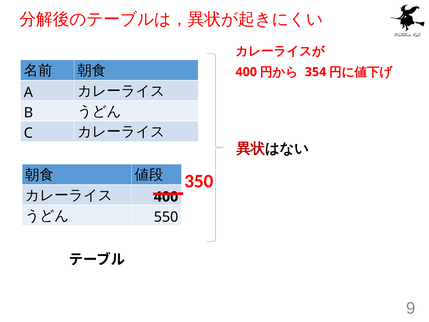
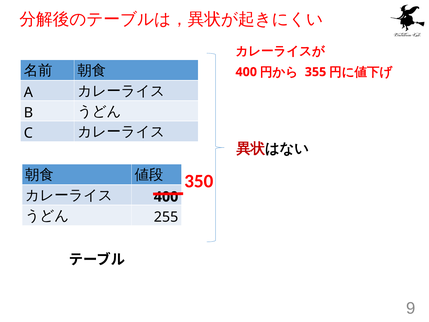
354: 354 -> 355
550: 550 -> 255
